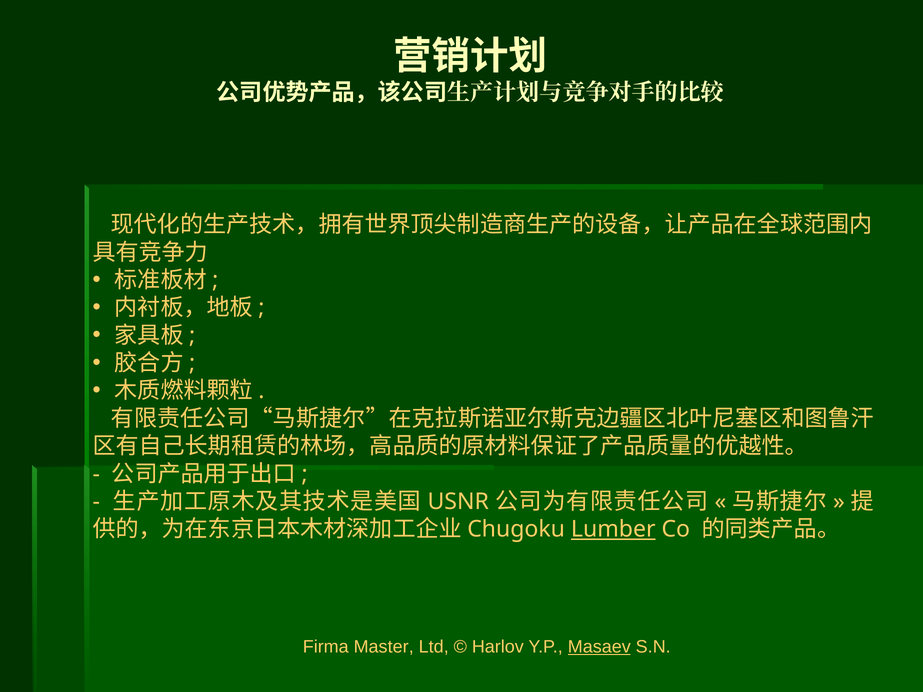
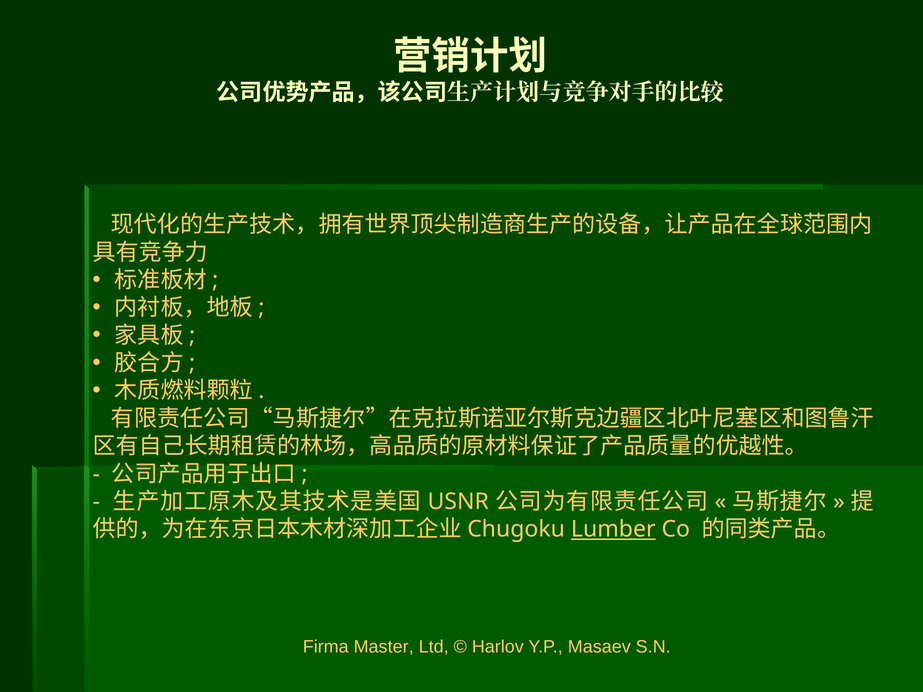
Masaev underline: present -> none
